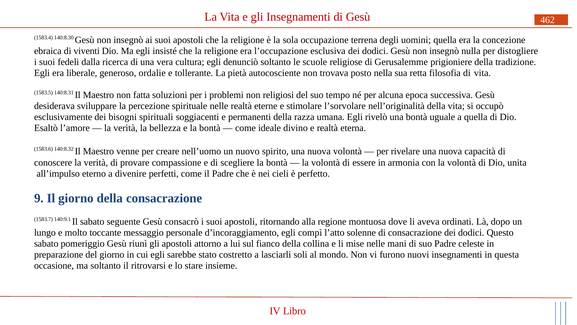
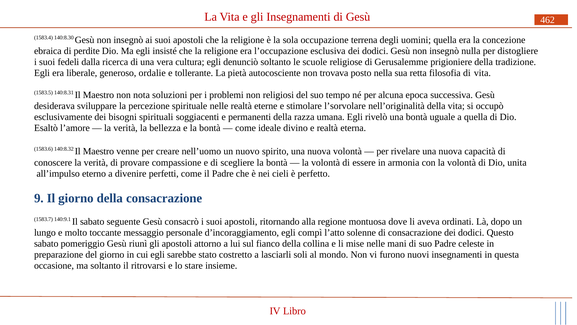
viventi: viventi -> perdite
fatta: fatta -> nota
